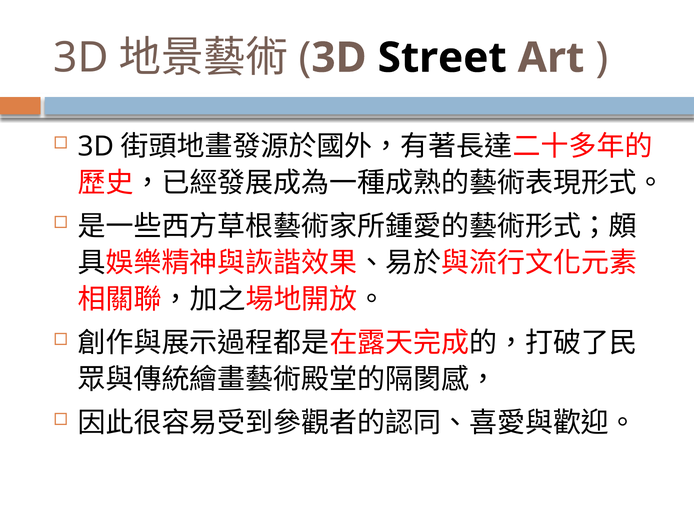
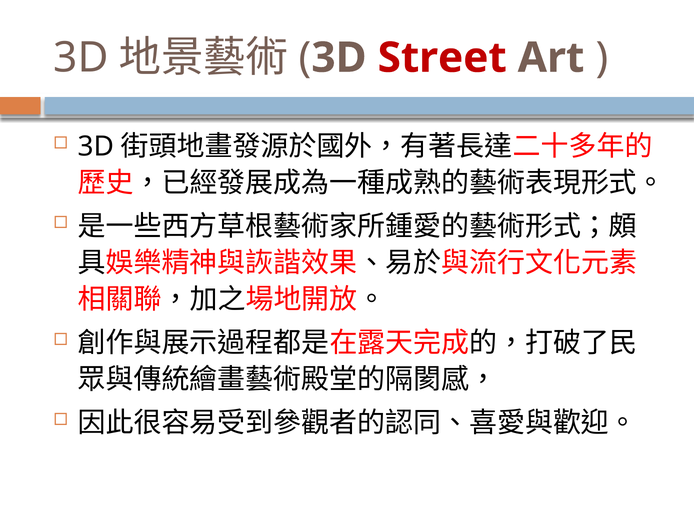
Street colour: black -> red
